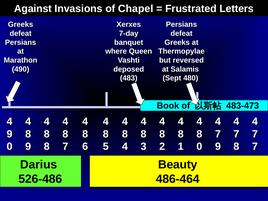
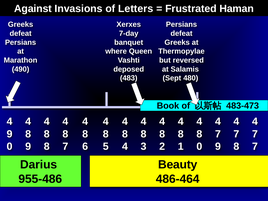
Chapel: Chapel -> Letters
Letters: Letters -> Haman
526-486: 526-486 -> 955-486
